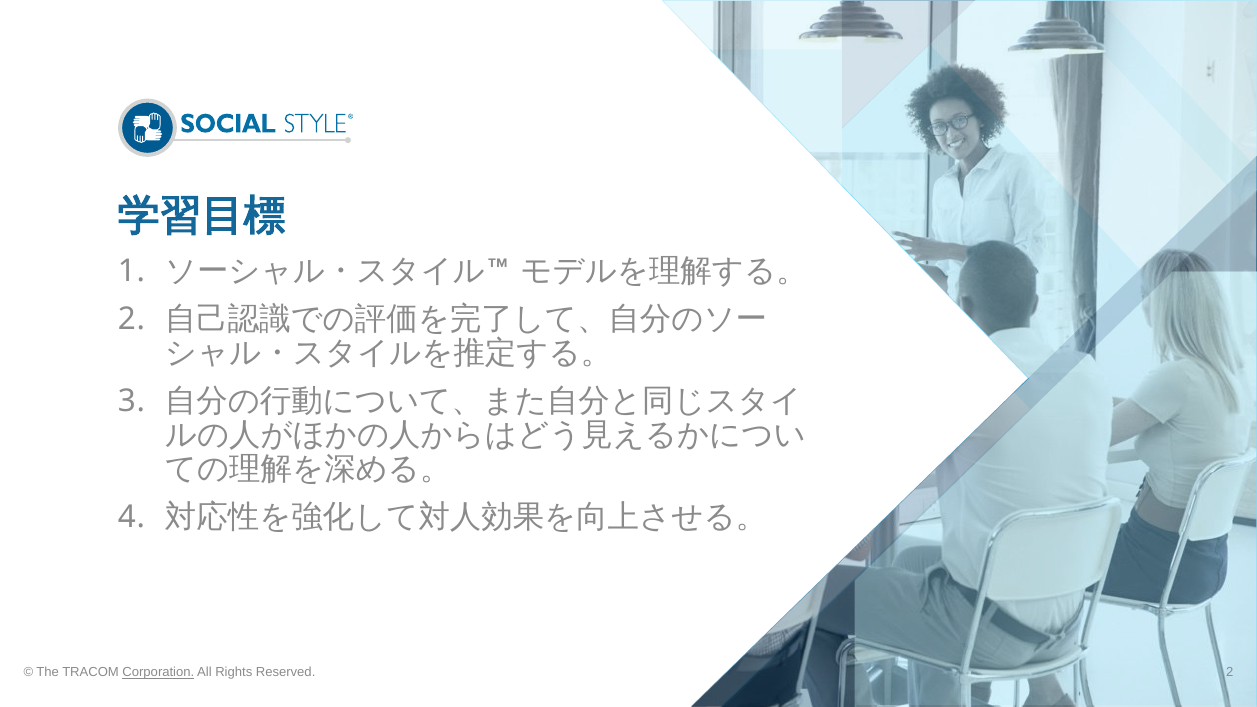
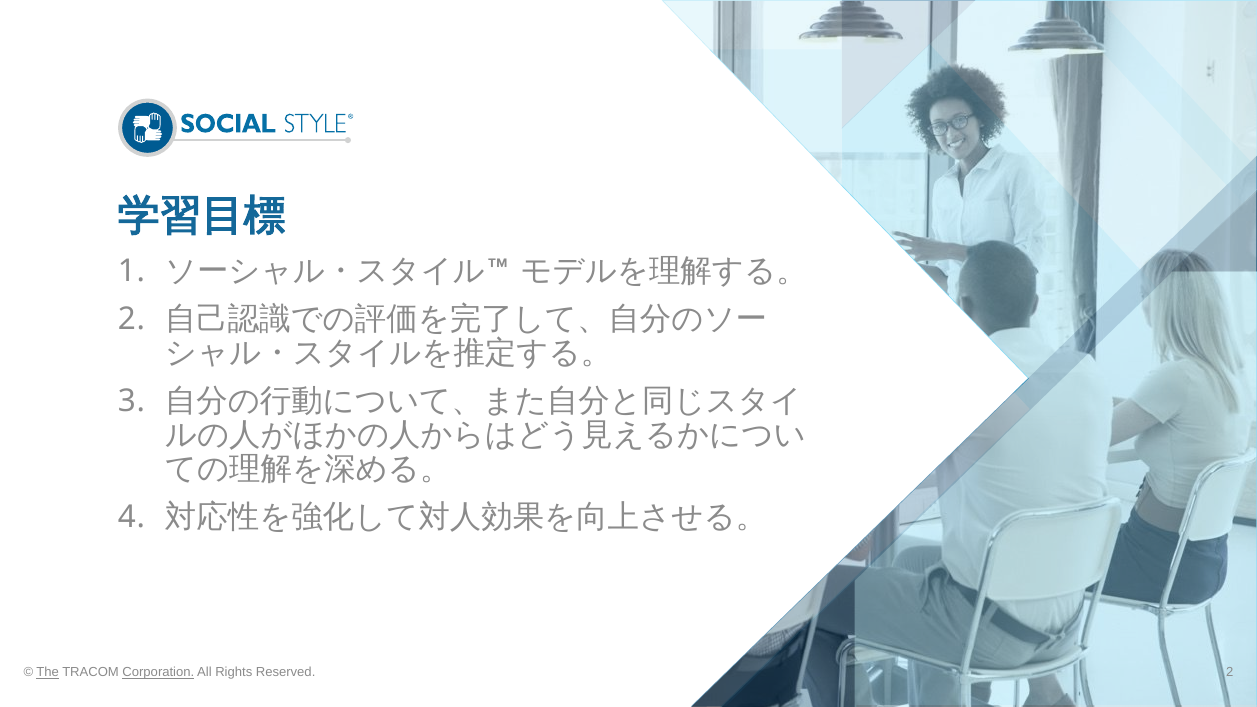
The underline: none -> present
